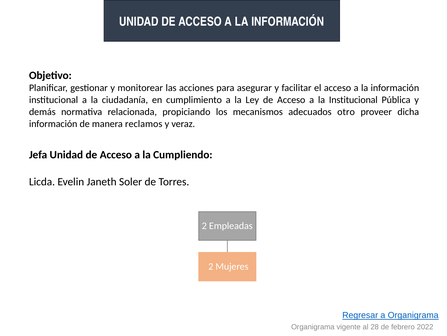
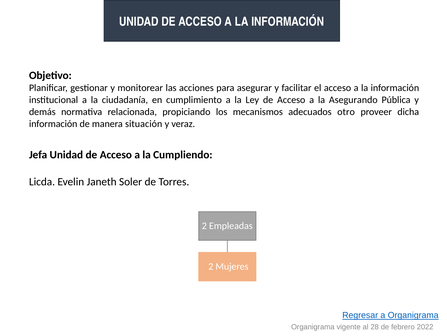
la Institucional: Institucional -> Asegurando
reclamos: reclamos -> situación
